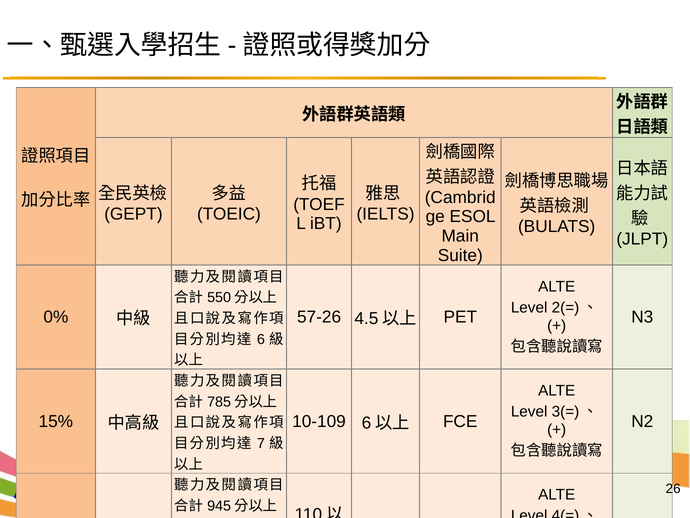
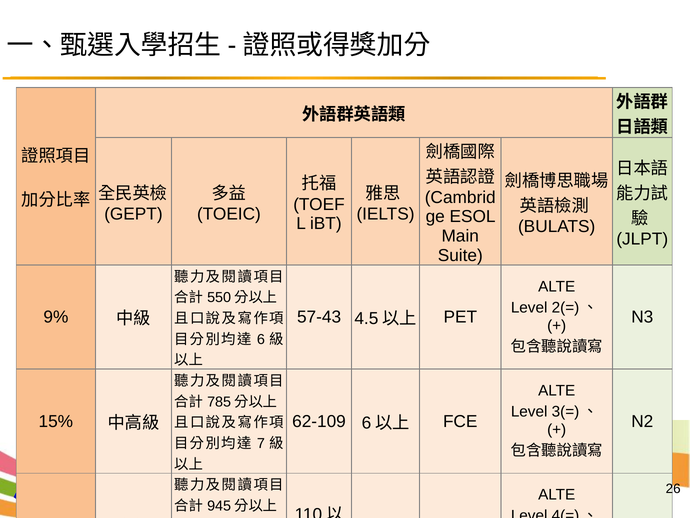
0%: 0% -> 9%
57-26: 57-26 -> 57-43
10-109: 10-109 -> 62-109
